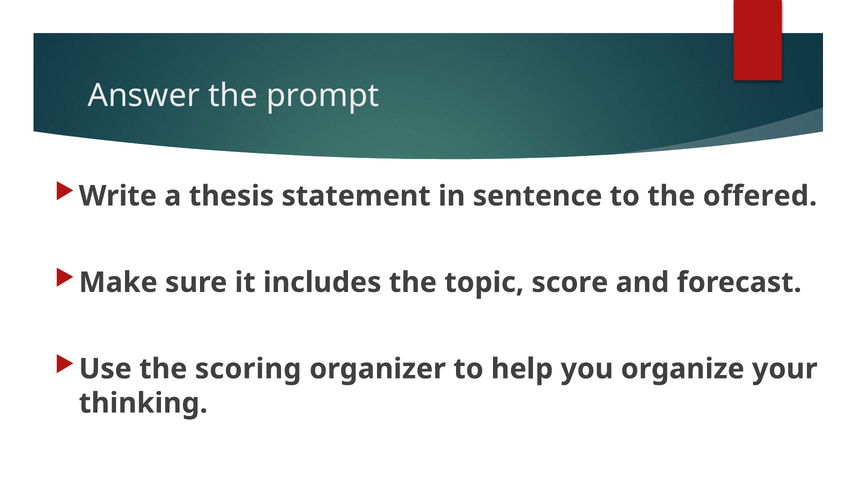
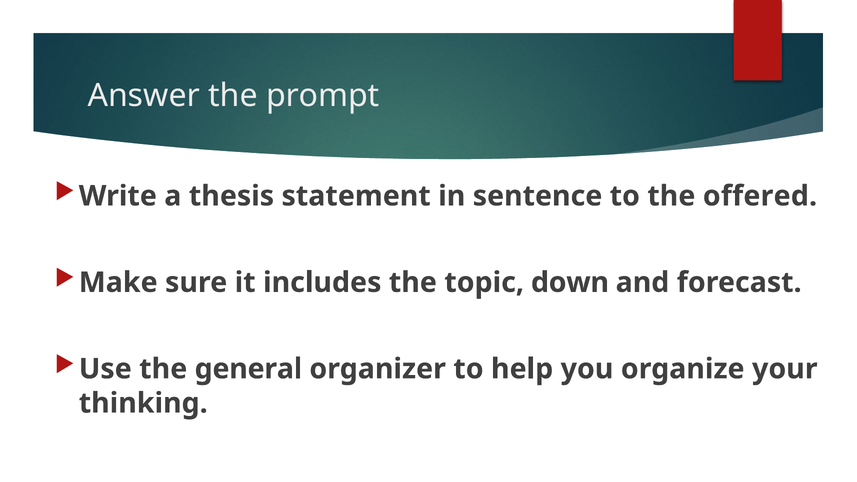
score: score -> down
scoring: scoring -> general
